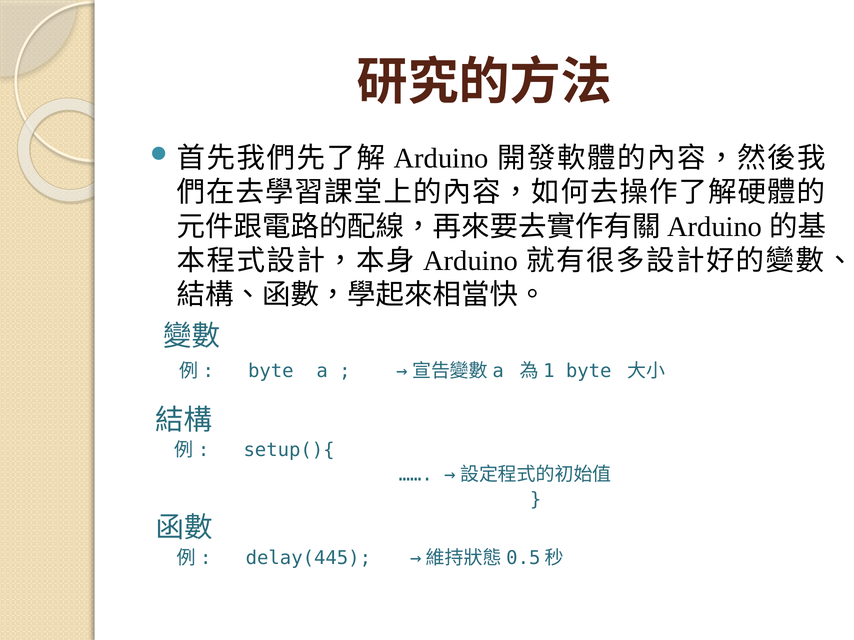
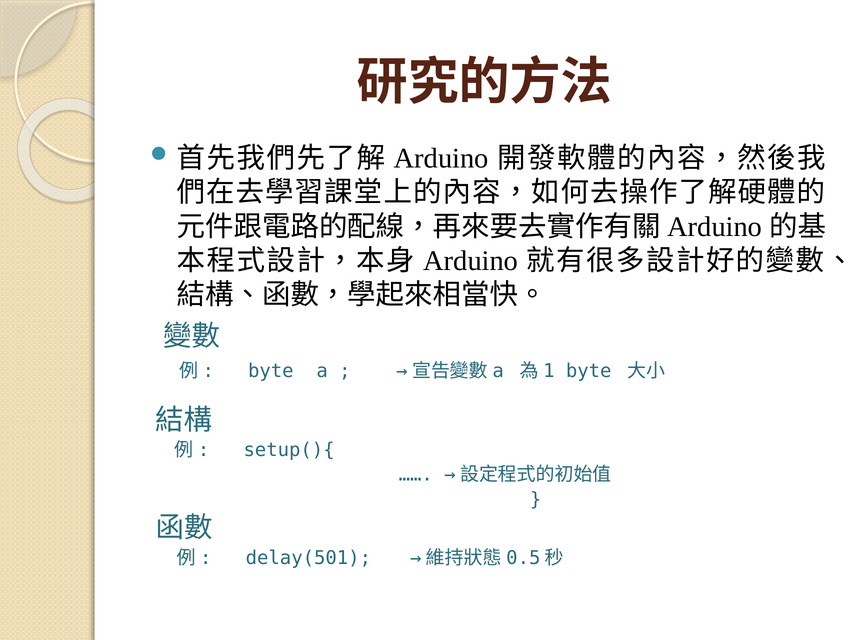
delay(445: delay(445 -> delay(501
